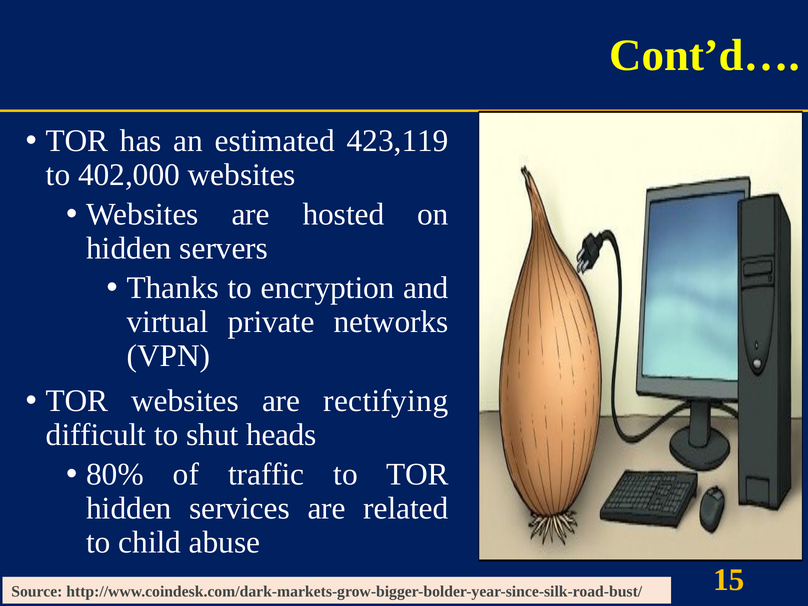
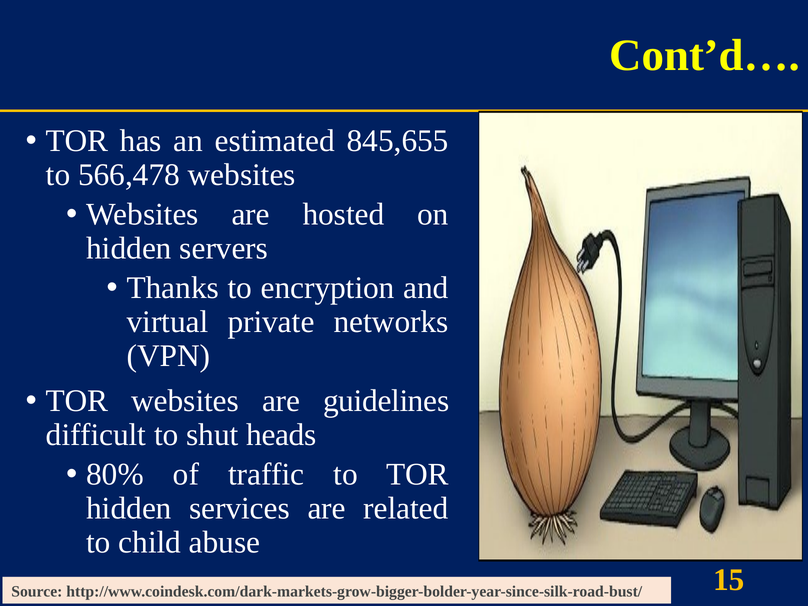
423,119: 423,119 -> 845,655
402,000: 402,000 -> 566,478
rectifying: rectifying -> guidelines
